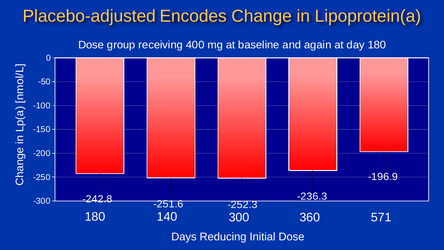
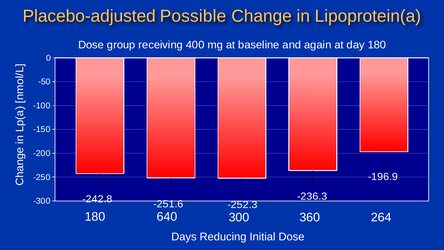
Encodes: Encodes -> Possible
140: 140 -> 640
571: 571 -> 264
